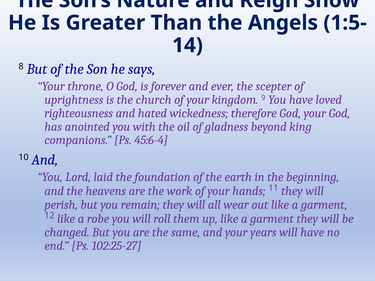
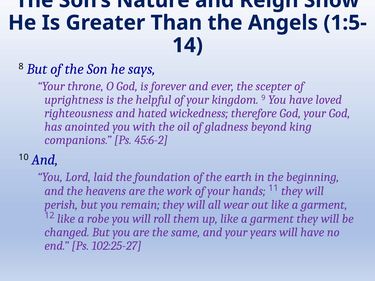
church: church -> helpful
45:6-4: 45:6-4 -> 45:6-2
